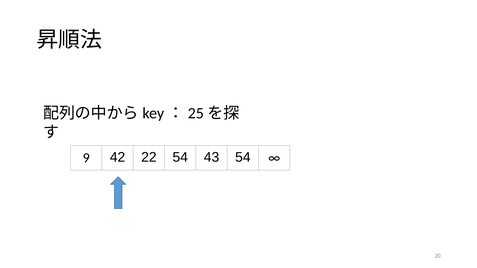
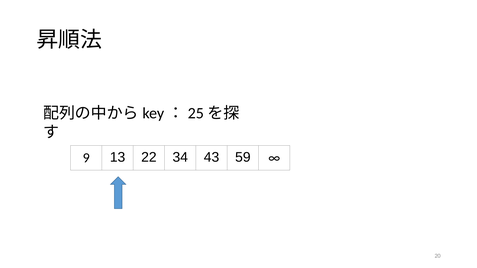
42: 42 -> 13
22 54: 54 -> 34
43 54: 54 -> 59
